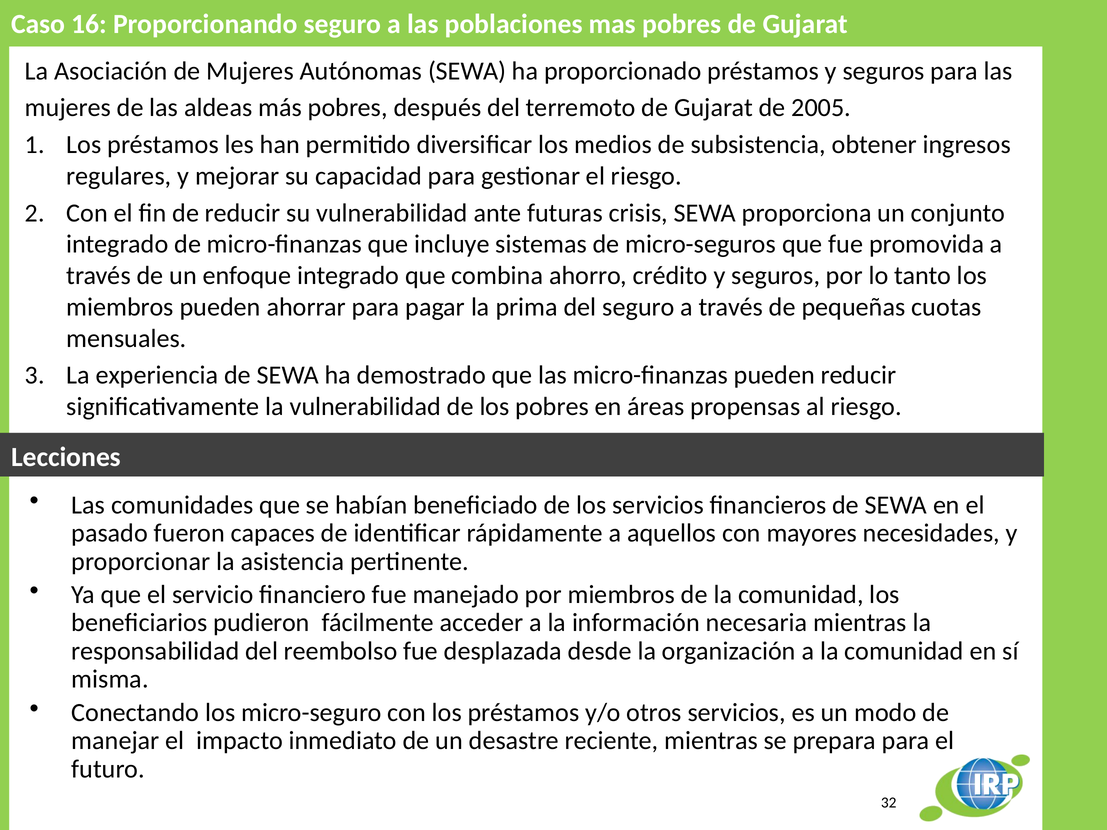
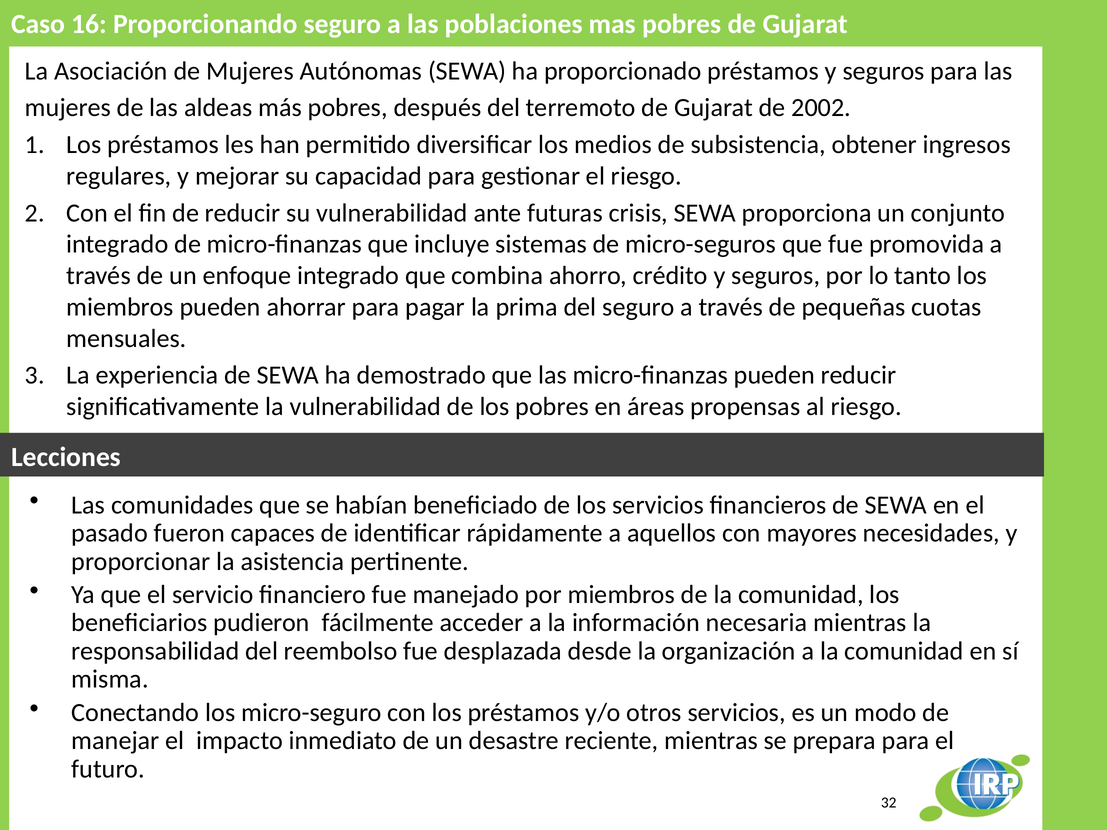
2005: 2005 -> 2002
